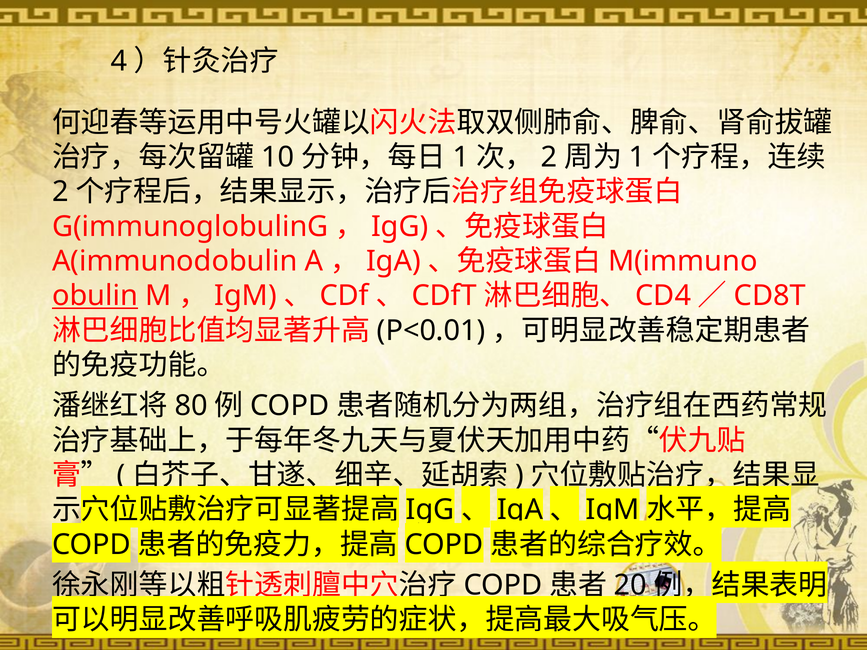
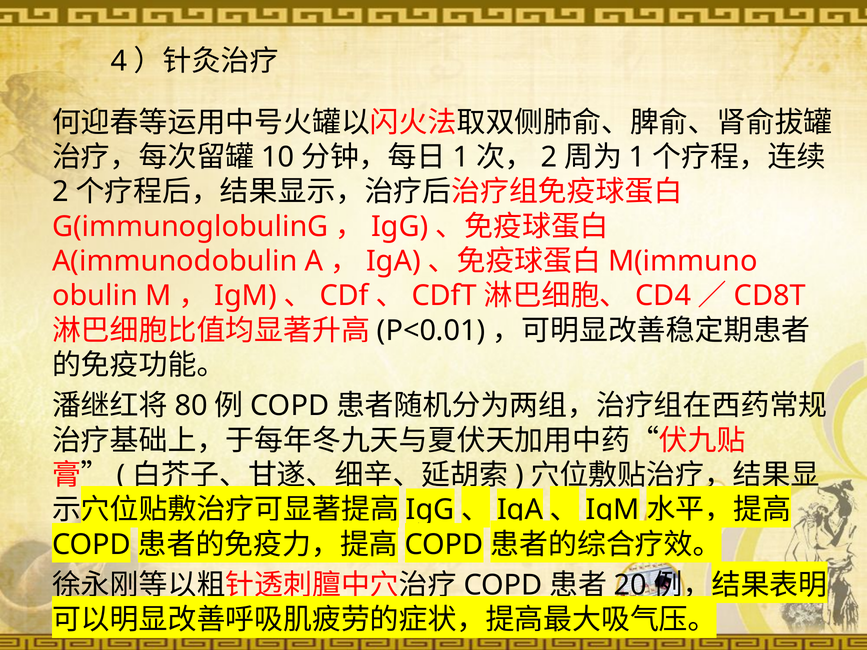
obulin underline: present -> none
